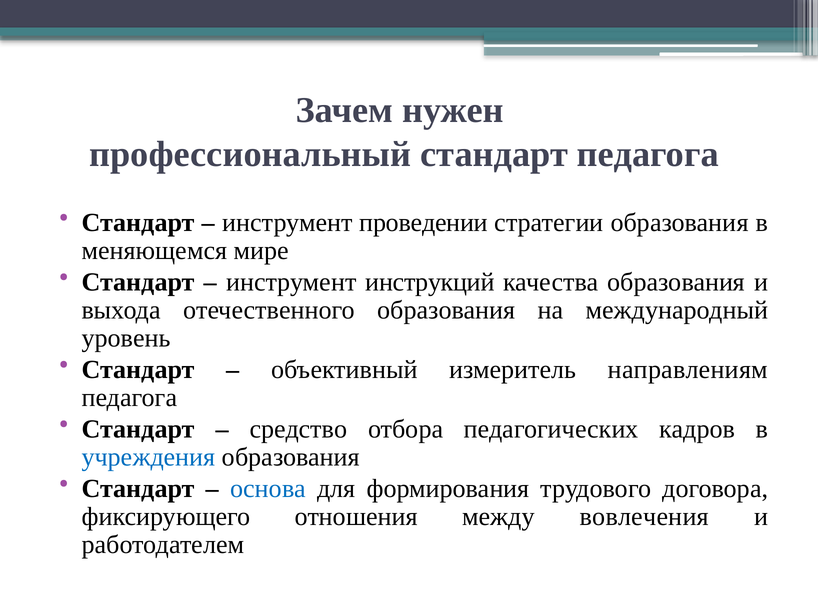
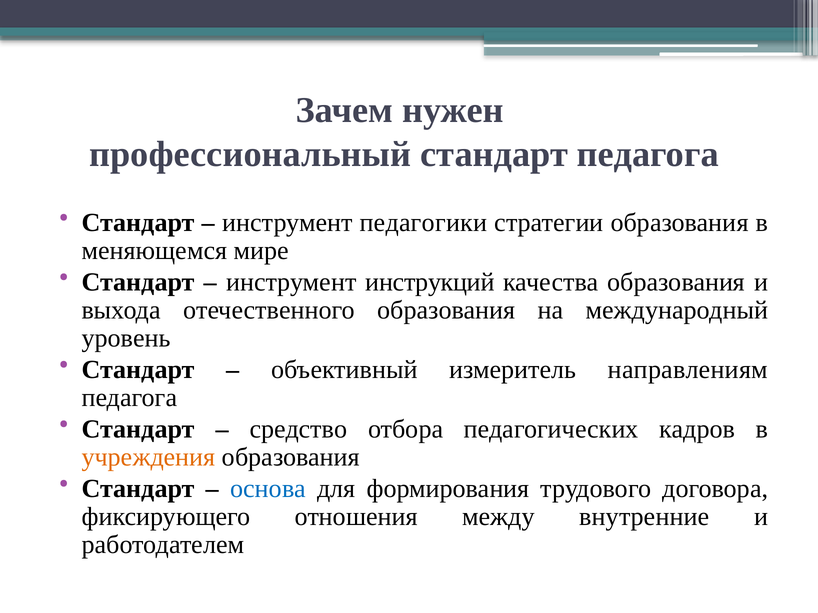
проведении: проведении -> педагогики
учреждения colour: blue -> orange
вовлечения: вовлечения -> внутренние
